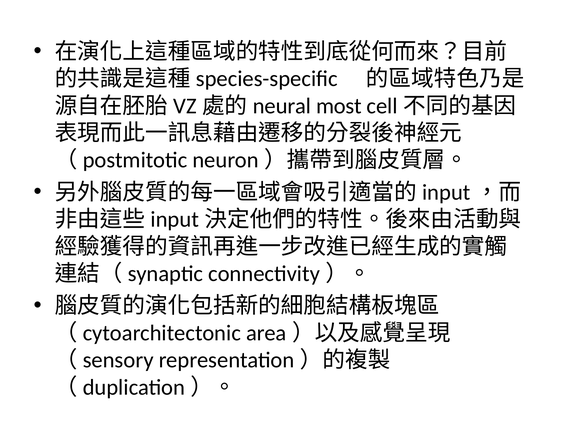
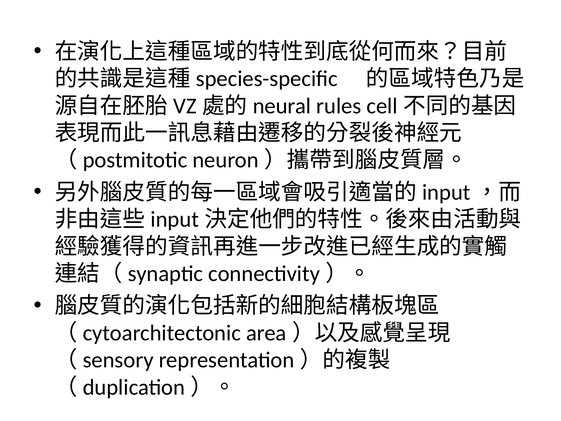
most: most -> rules
